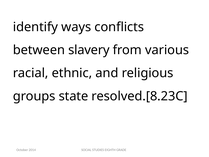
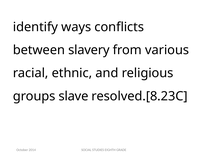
state: state -> slave
